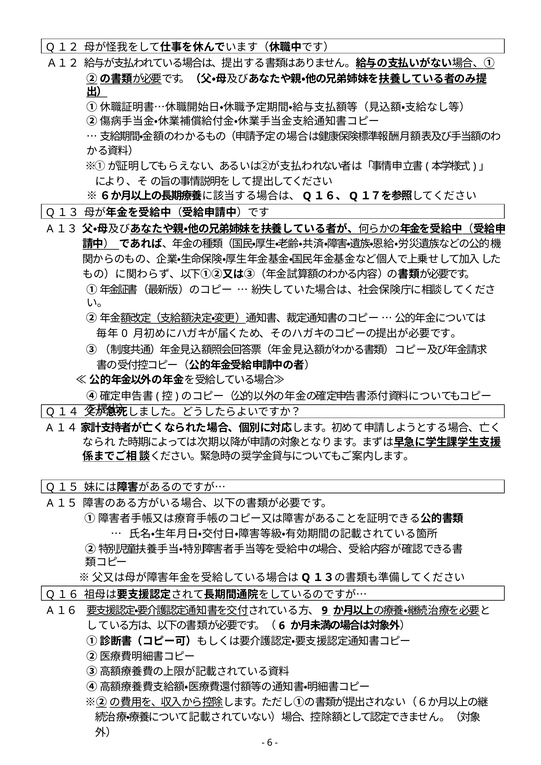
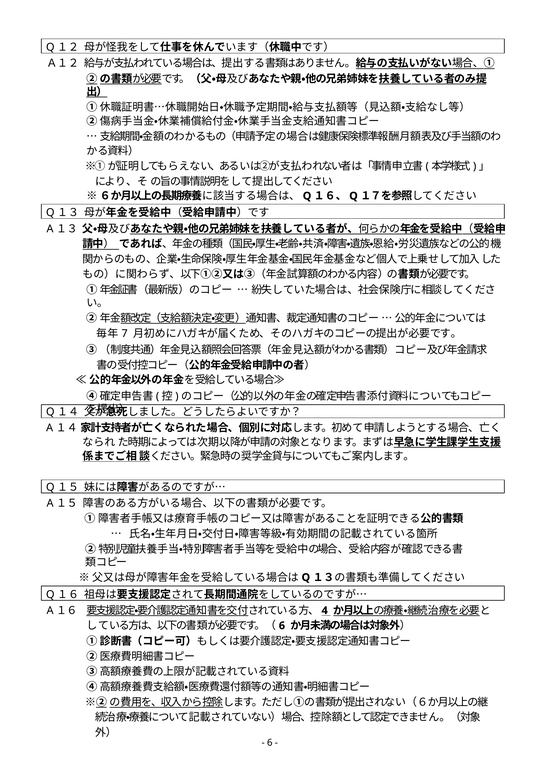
0: 0 -> 7
9: 9 -> 4
